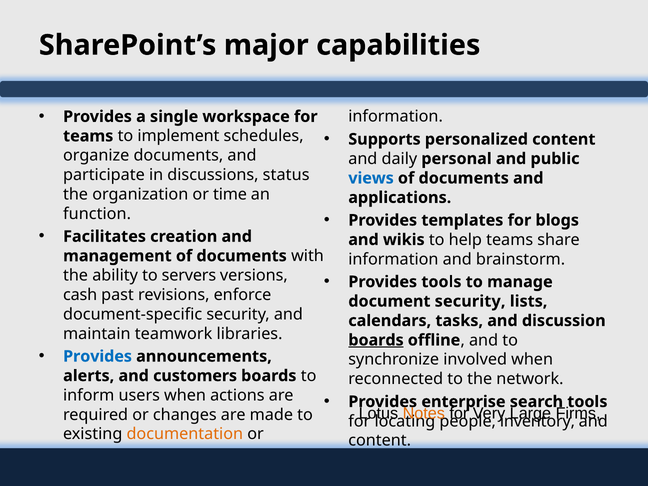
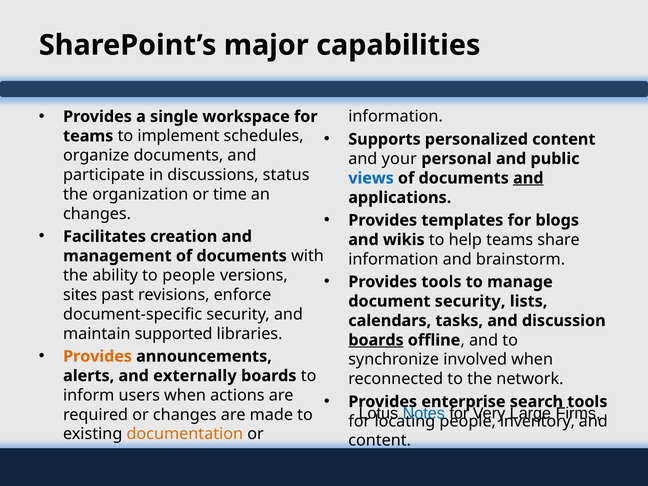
daily: daily -> your
and at (528, 178) underline: none -> present
function at (97, 214): function -> changes
to servers: servers -> people
cash: cash -> sites
teamwork: teamwork -> supported
Provides at (98, 356) colour: blue -> orange
customers: customers -> externally
Notes colour: orange -> blue
